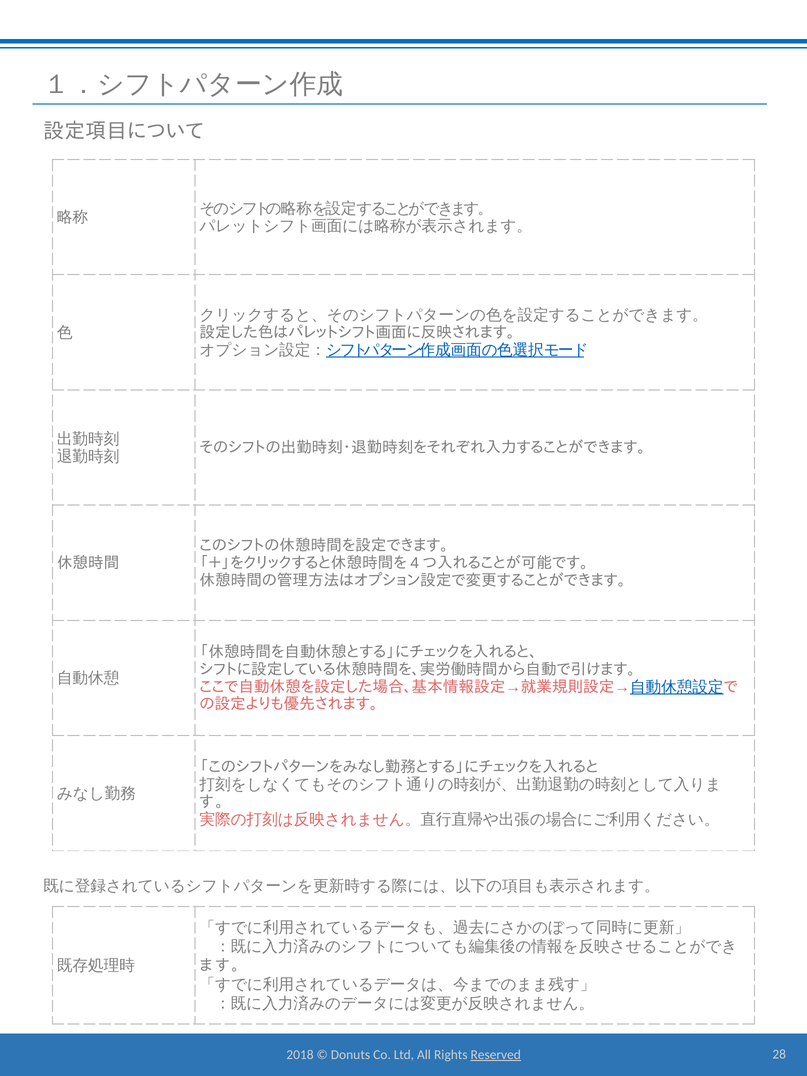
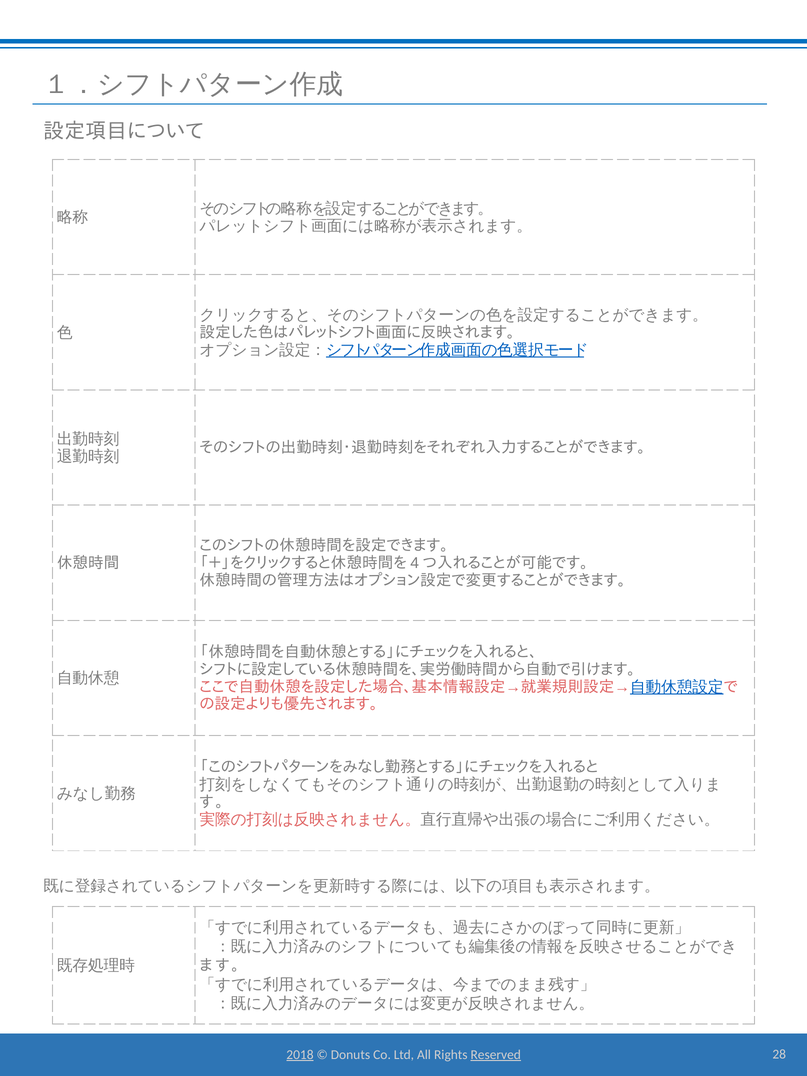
2018 underline: none -> present
